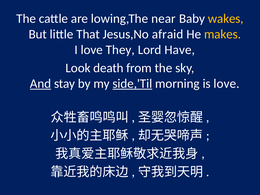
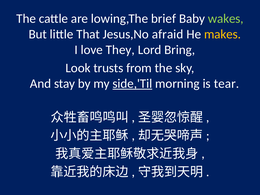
near: near -> brief
wakes colour: yellow -> light green
Have: Have -> Bring
death: death -> trusts
And underline: present -> none
is love: love -> tear
